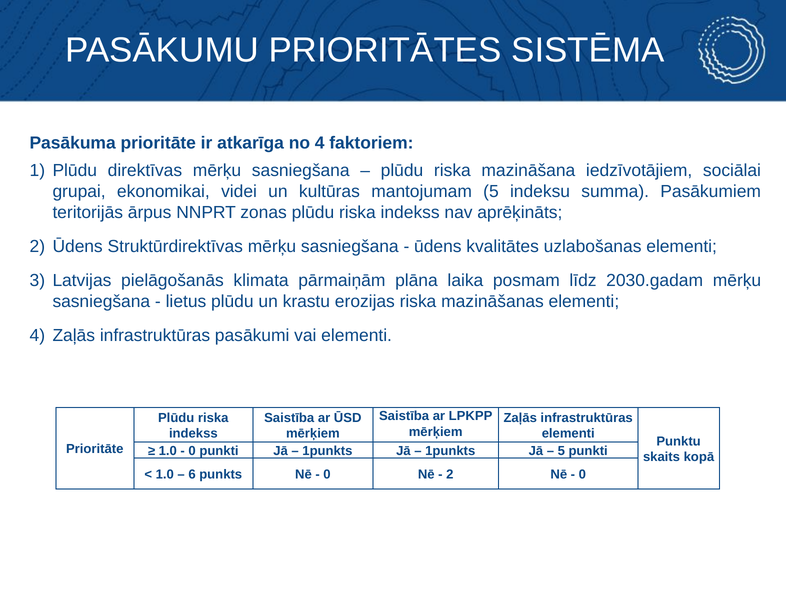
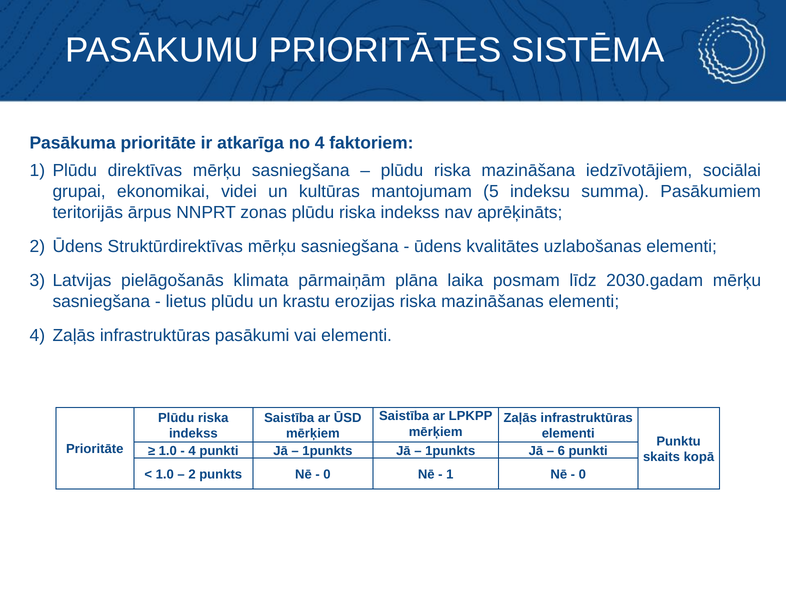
0 at (192, 451): 0 -> 4
5 at (561, 451): 5 -> 6
6 at (192, 475): 6 -> 2
2 at (450, 475): 2 -> 1
